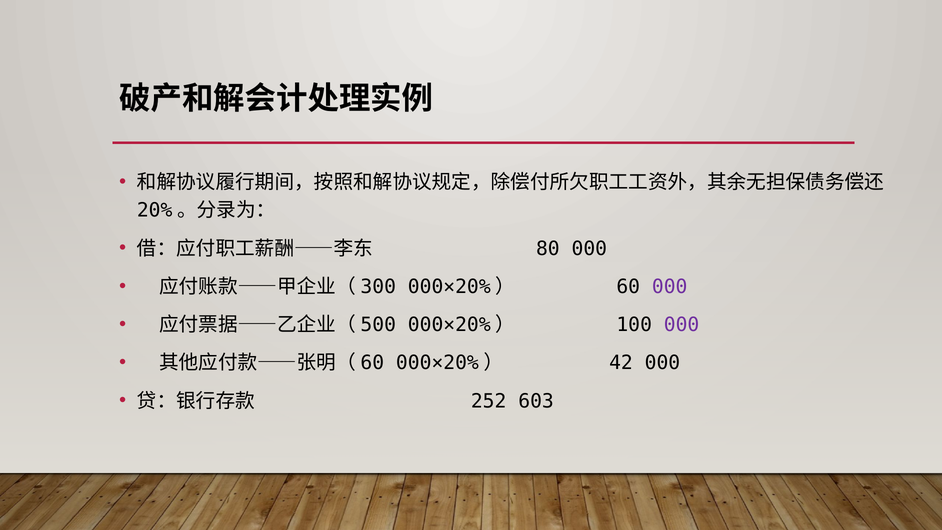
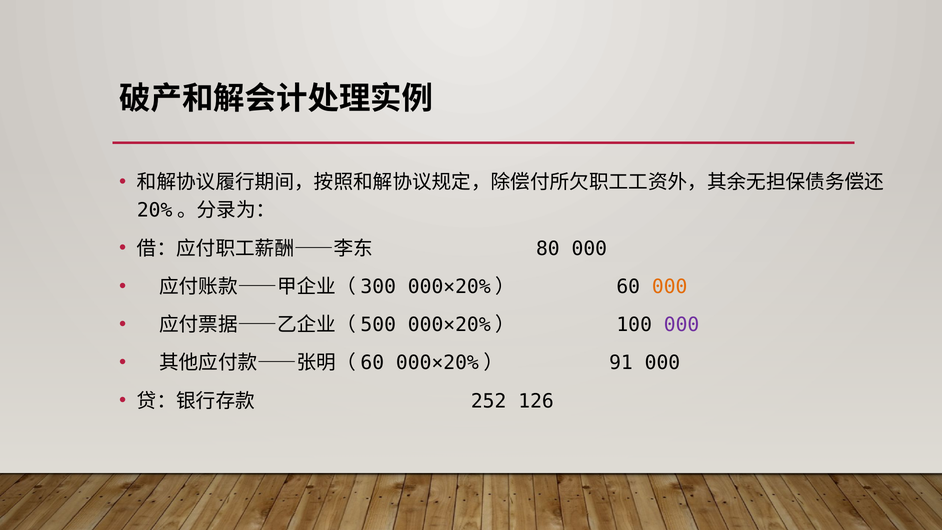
000 at (670, 287) colour: purple -> orange
42: 42 -> 91
603: 603 -> 126
